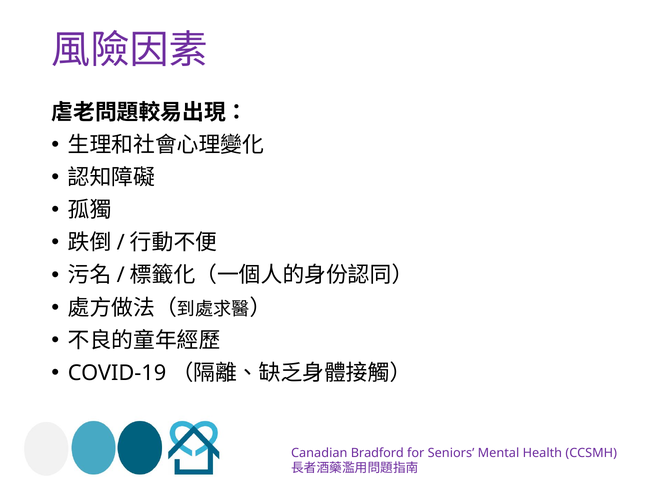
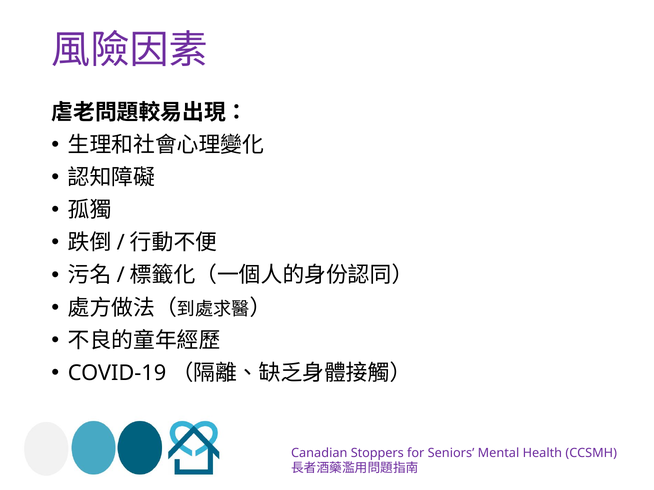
Bradford: Bradford -> Stoppers
